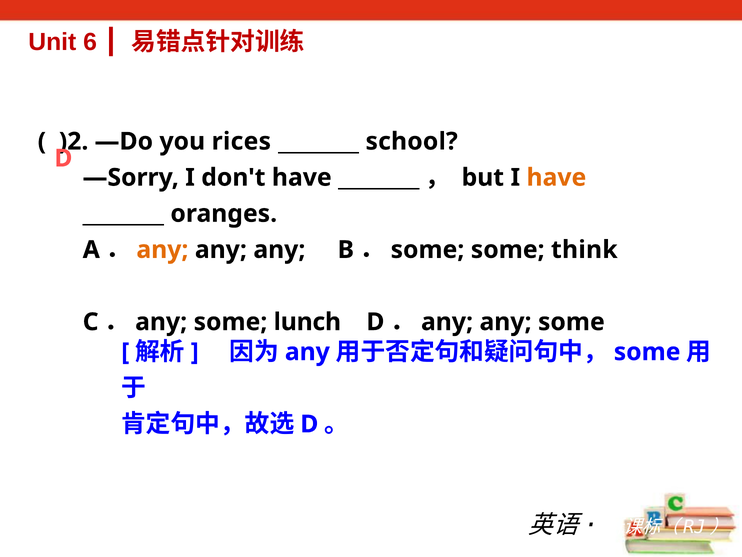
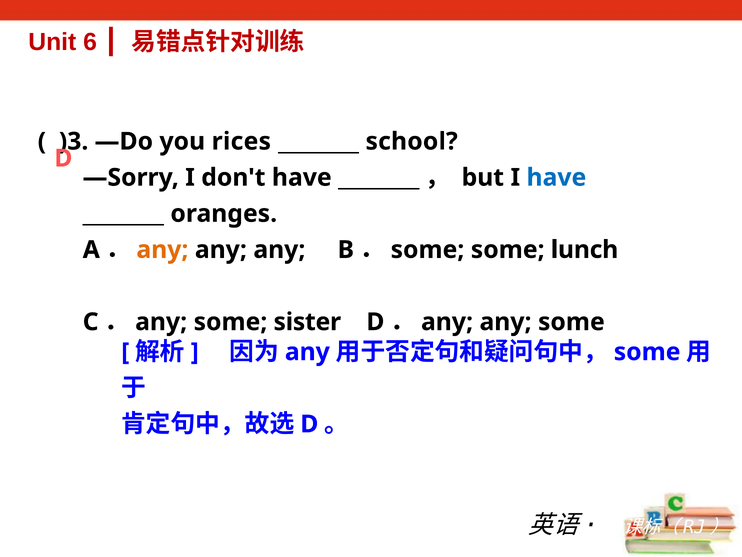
)2: )2 -> )3
have at (556, 177) colour: orange -> blue
think: think -> lunch
lunch: lunch -> sister
